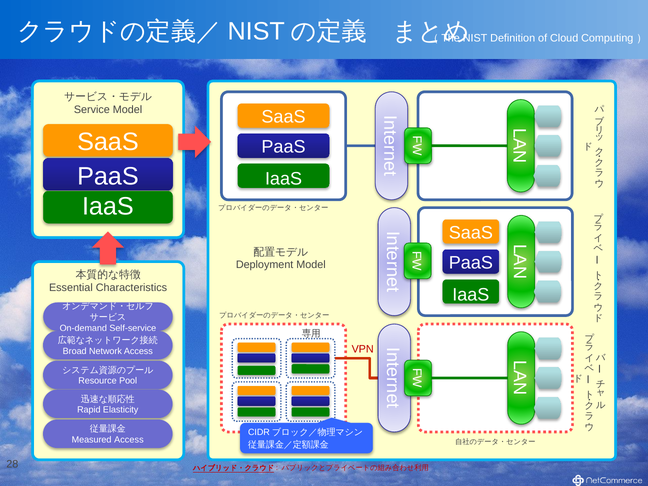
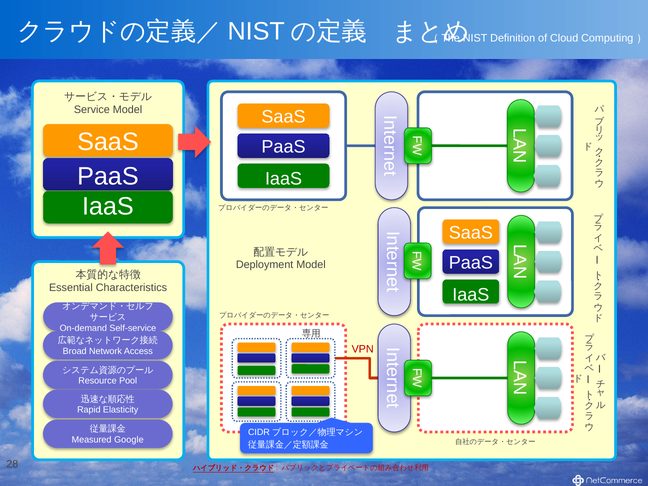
Measured Access: Access -> Google
